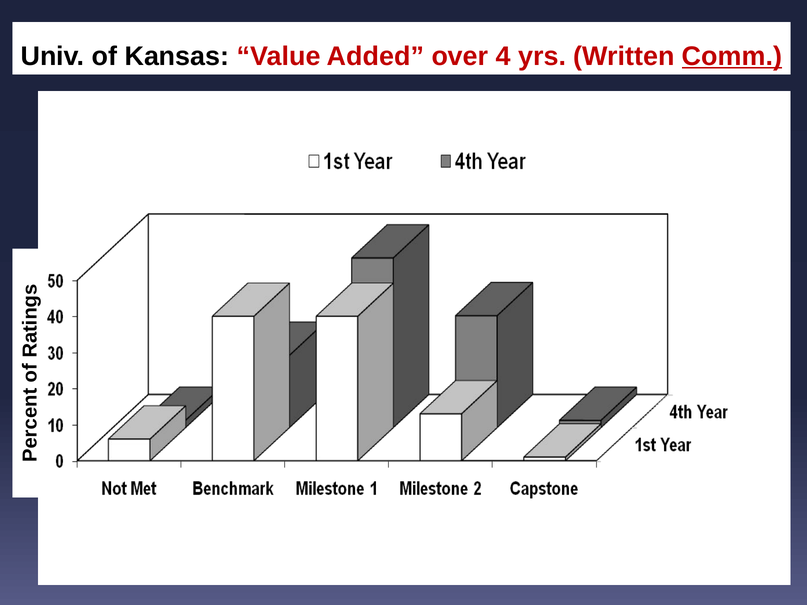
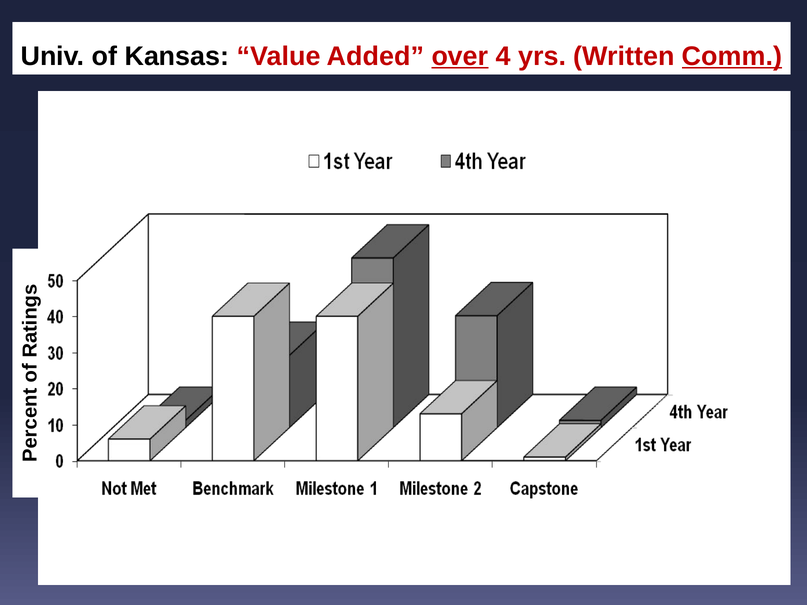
over underline: none -> present
